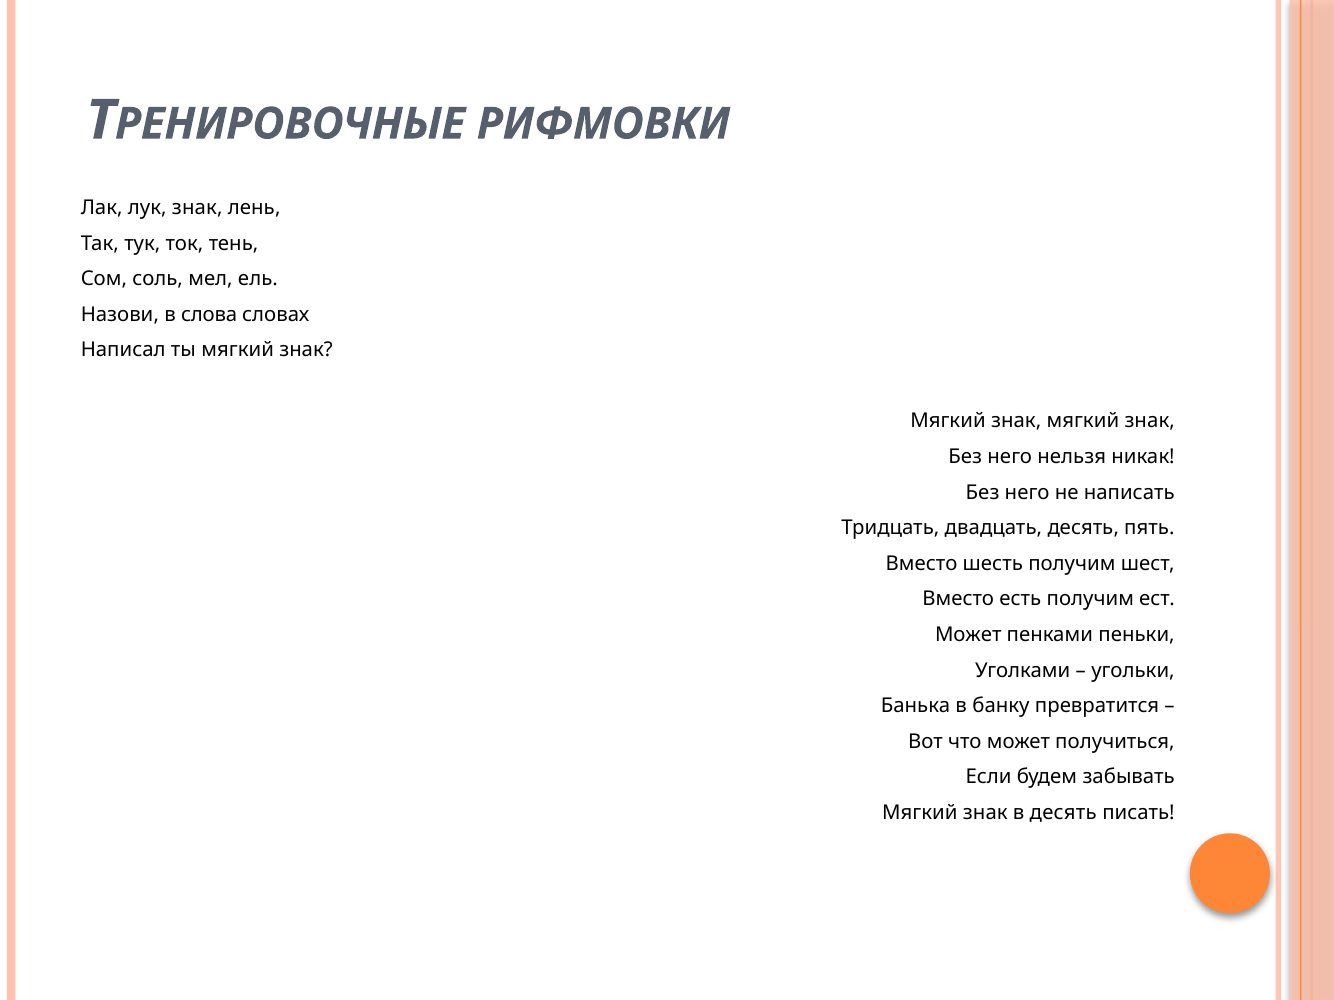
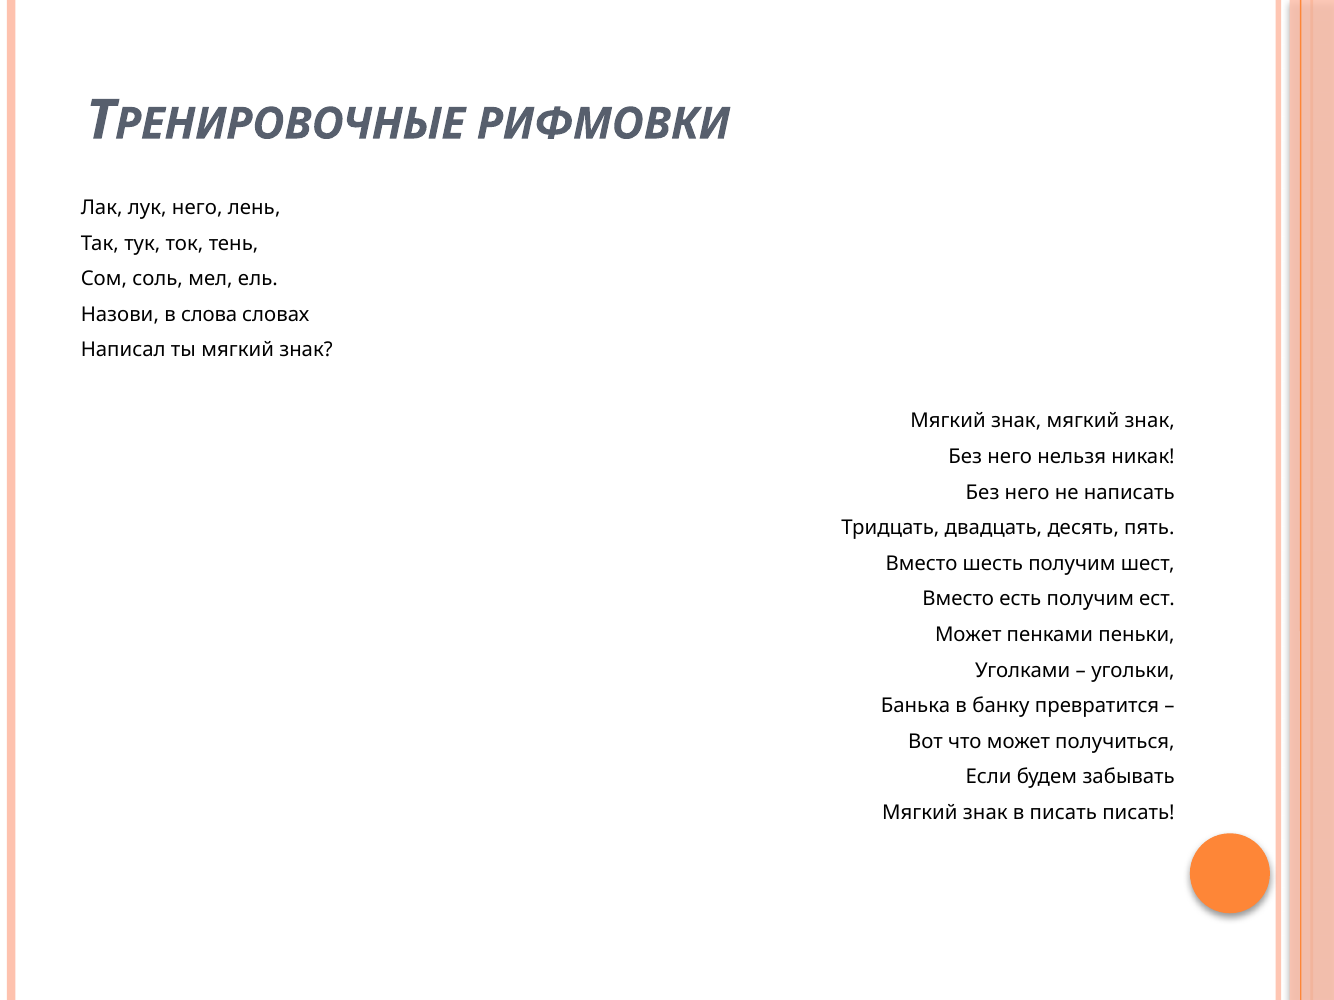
лук знак: знак -> него
в десять: десять -> писать
